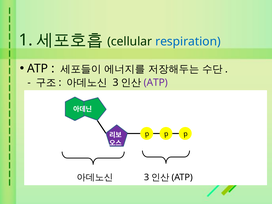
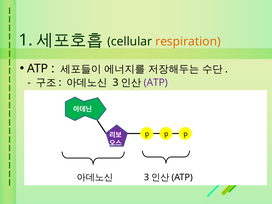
respiration colour: blue -> orange
